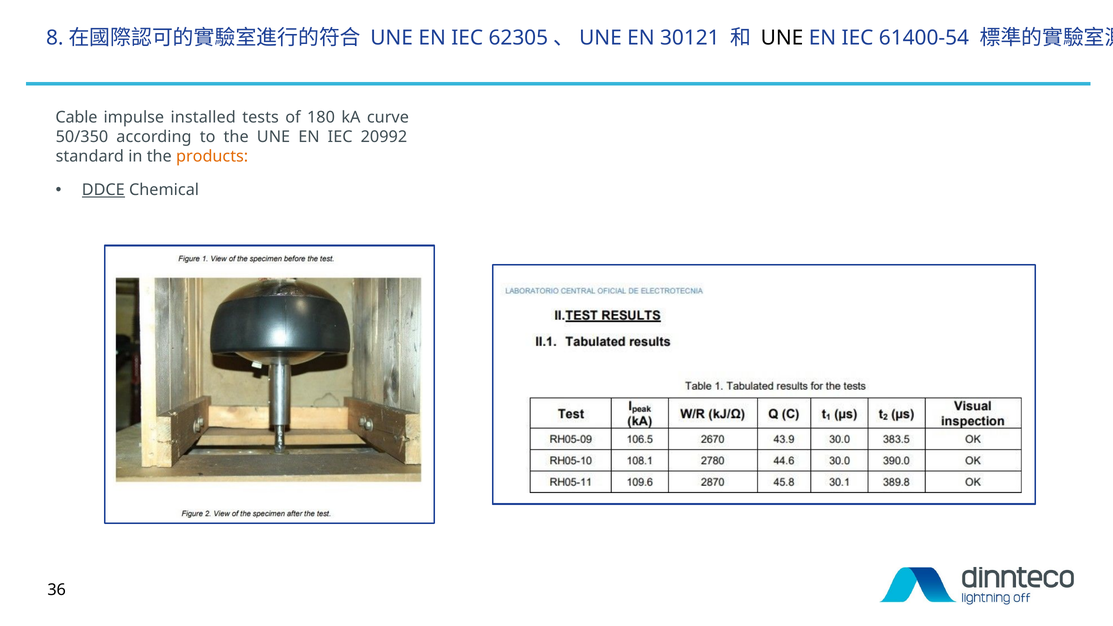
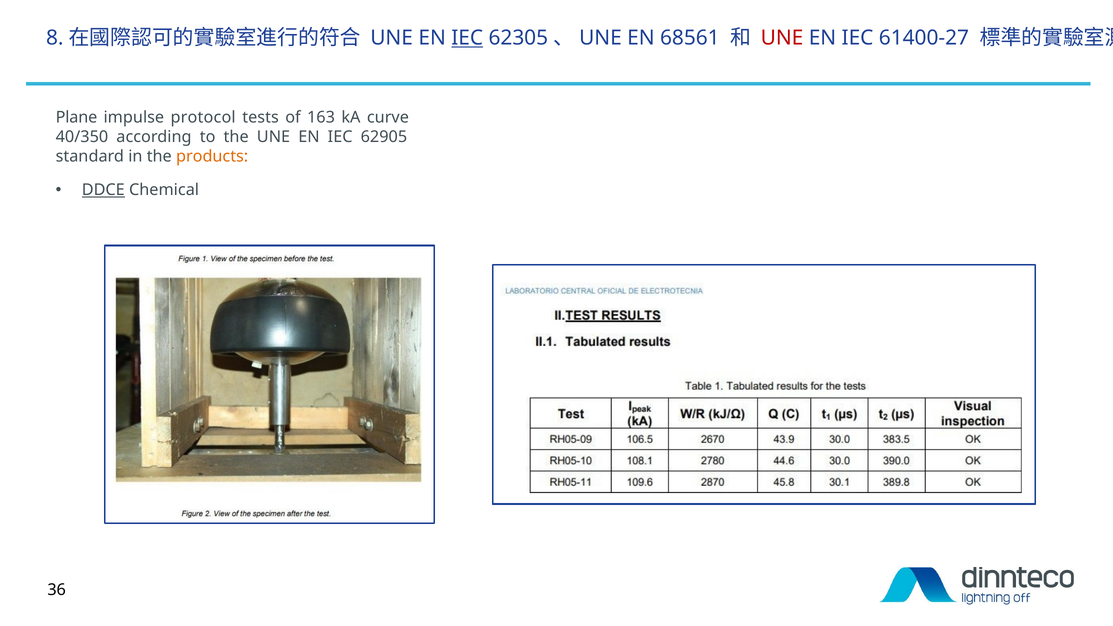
IEC at (467, 38) underline: none -> present
30121: 30121 -> 68561
UNE at (782, 38) colour: black -> red
61400-54: 61400-54 -> 61400-27
Cable: Cable -> Plane
installed: installed -> protocol
180: 180 -> 163
50/350: 50/350 -> 40/350
20992: 20992 -> 62905
